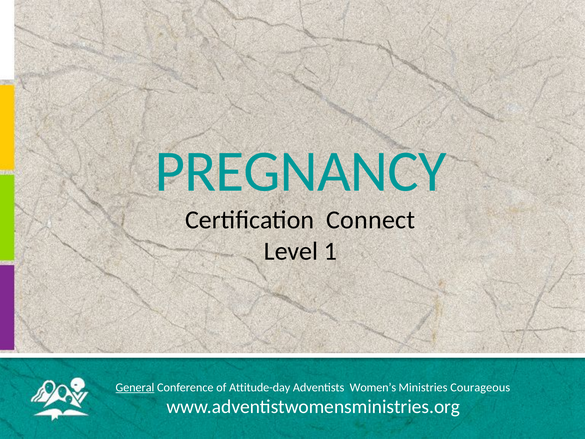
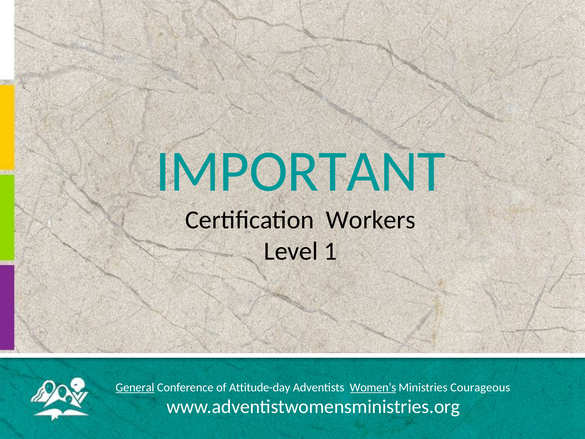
PREGNANCY: PREGNANCY -> IMPORTANT
Connect: Connect -> Workers
Women’s underline: none -> present
